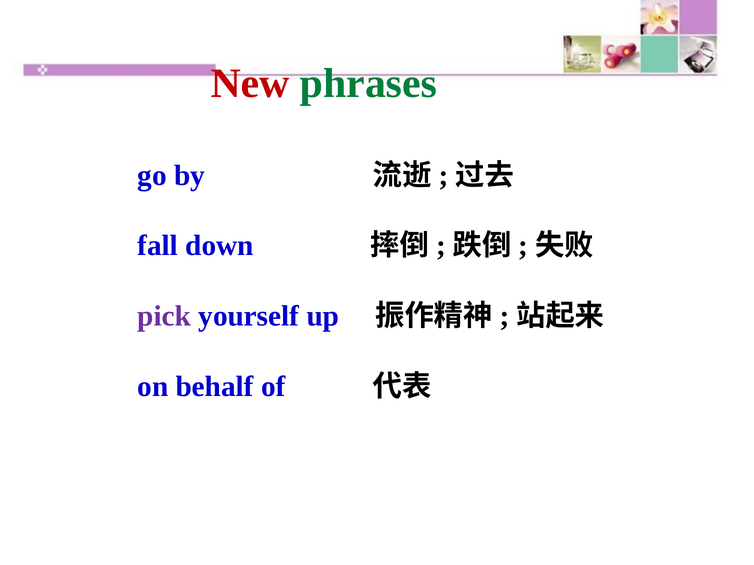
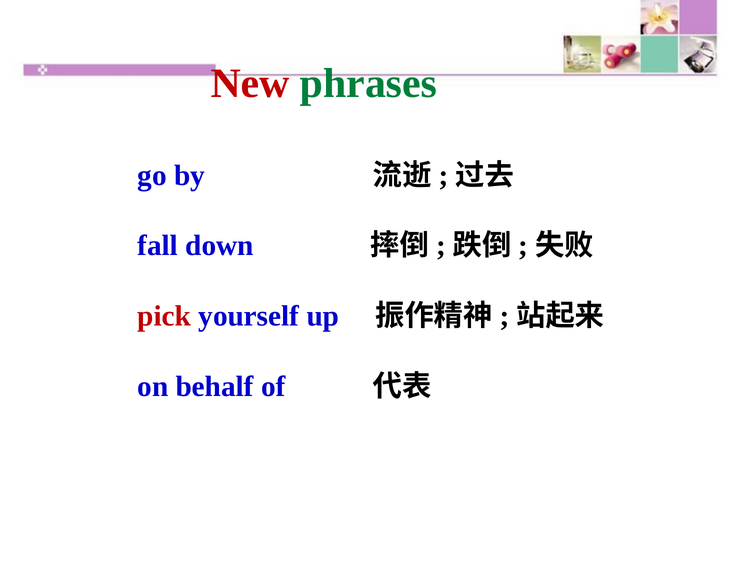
pick colour: purple -> red
